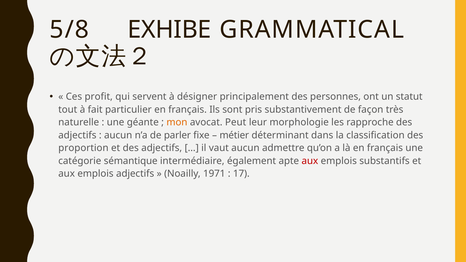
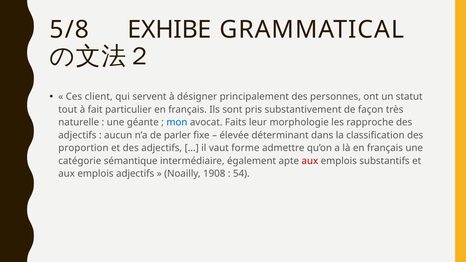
profit: profit -> client
mon colour: orange -> blue
Peut: Peut -> Faits
métier: métier -> élevée
vaut aucun: aucun -> forme
1971: 1971 -> 1908
17: 17 -> 54
